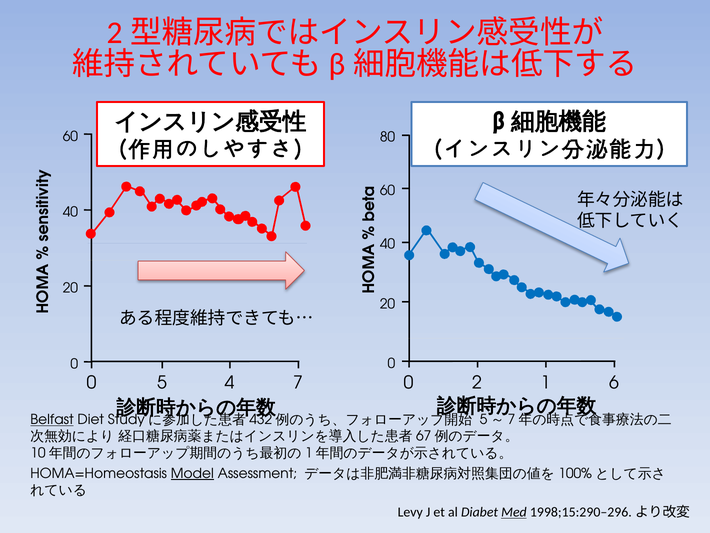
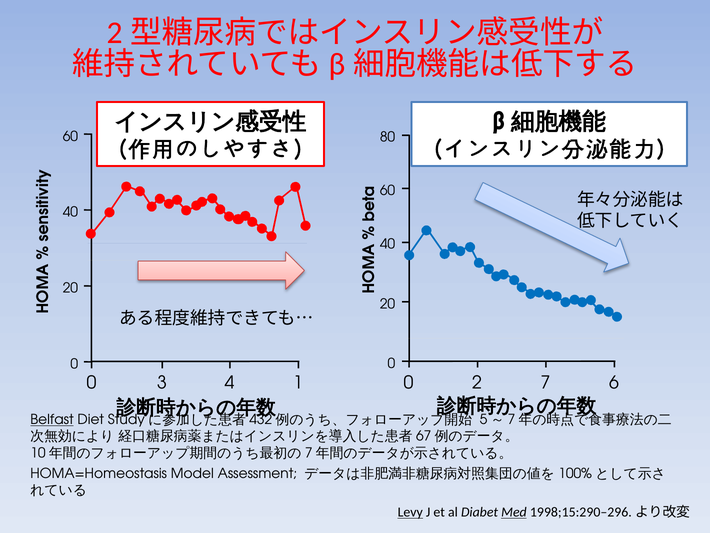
0 5: 5 -> 3
4 7: 7 -> 1
2 1: 1 -> 7
1 at (309, 453): 1 -> 7
Model underline: present -> none
Levy underline: none -> present
